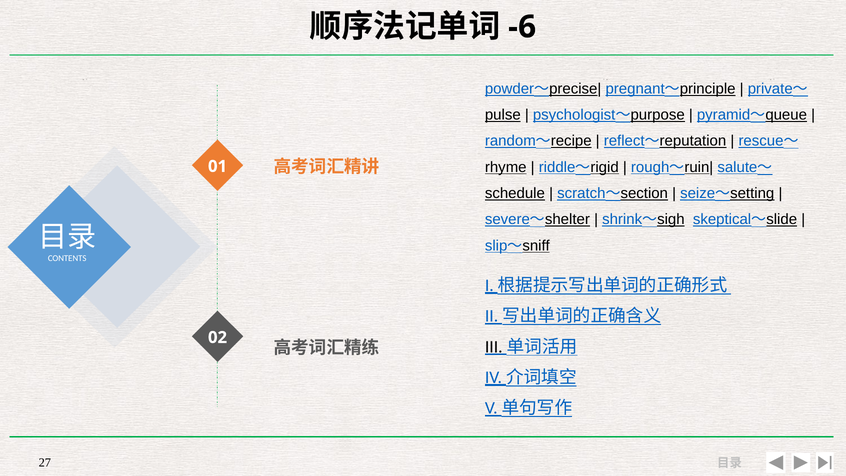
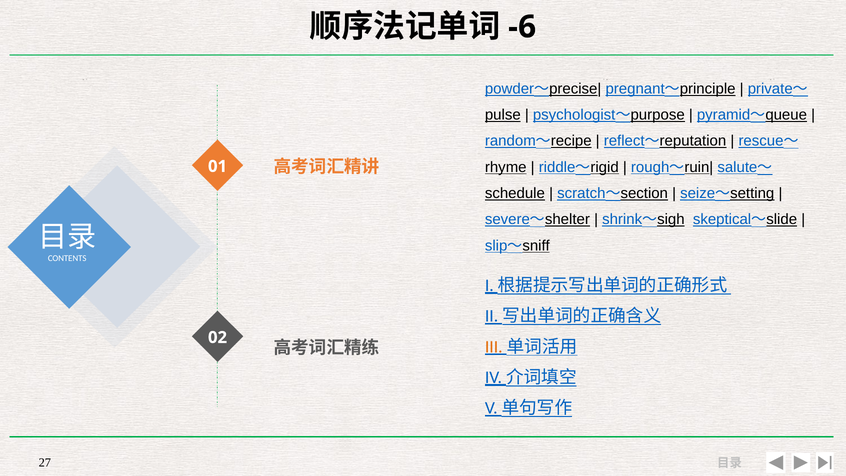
III colour: black -> orange
